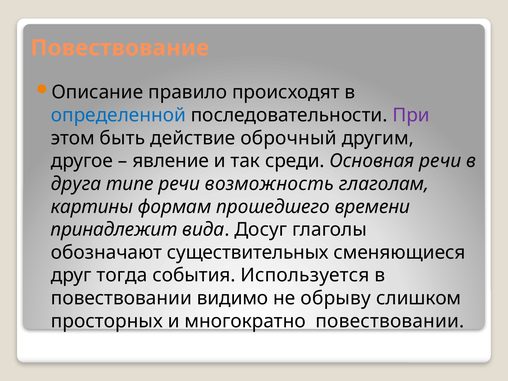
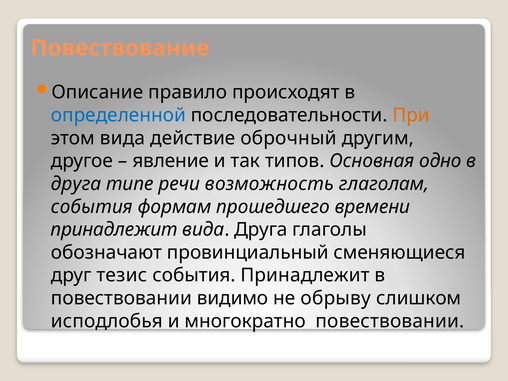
При colour: purple -> orange
этом быть: быть -> вида
среди: среди -> типов
Основная речи: речи -> одно
картины at (92, 207): картины -> события
вида Досуг: Досуг -> Друга
существительных: существительных -> провинциальный
тогда: тогда -> тезис
события Используется: Используется -> Принадлежит
просторных: просторных -> исподлобья
